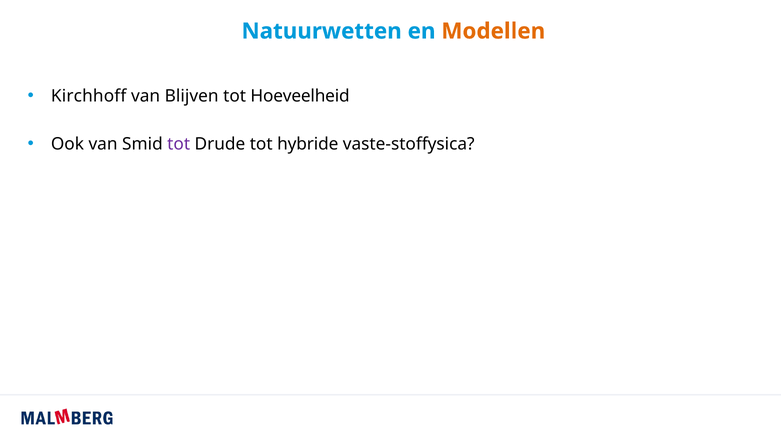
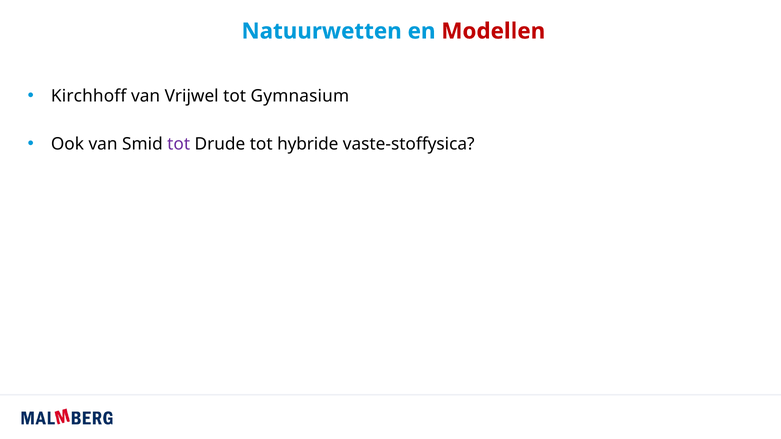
Modellen colour: orange -> red
Blijven: Blijven -> Vrijwel
Hoeveelheid: Hoeveelheid -> Gymnasium
